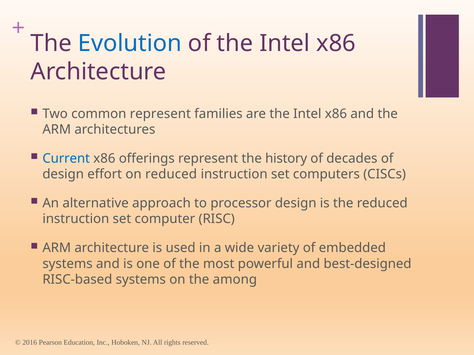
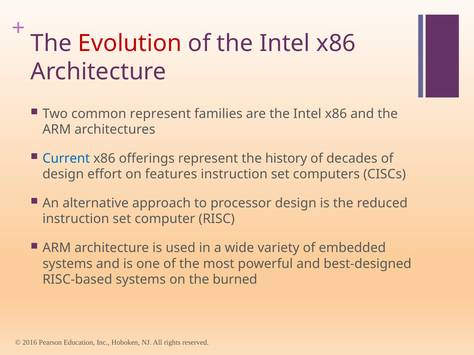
Evolution colour: blue -> red
on reduced: reduced -> features
among: among -> burned
